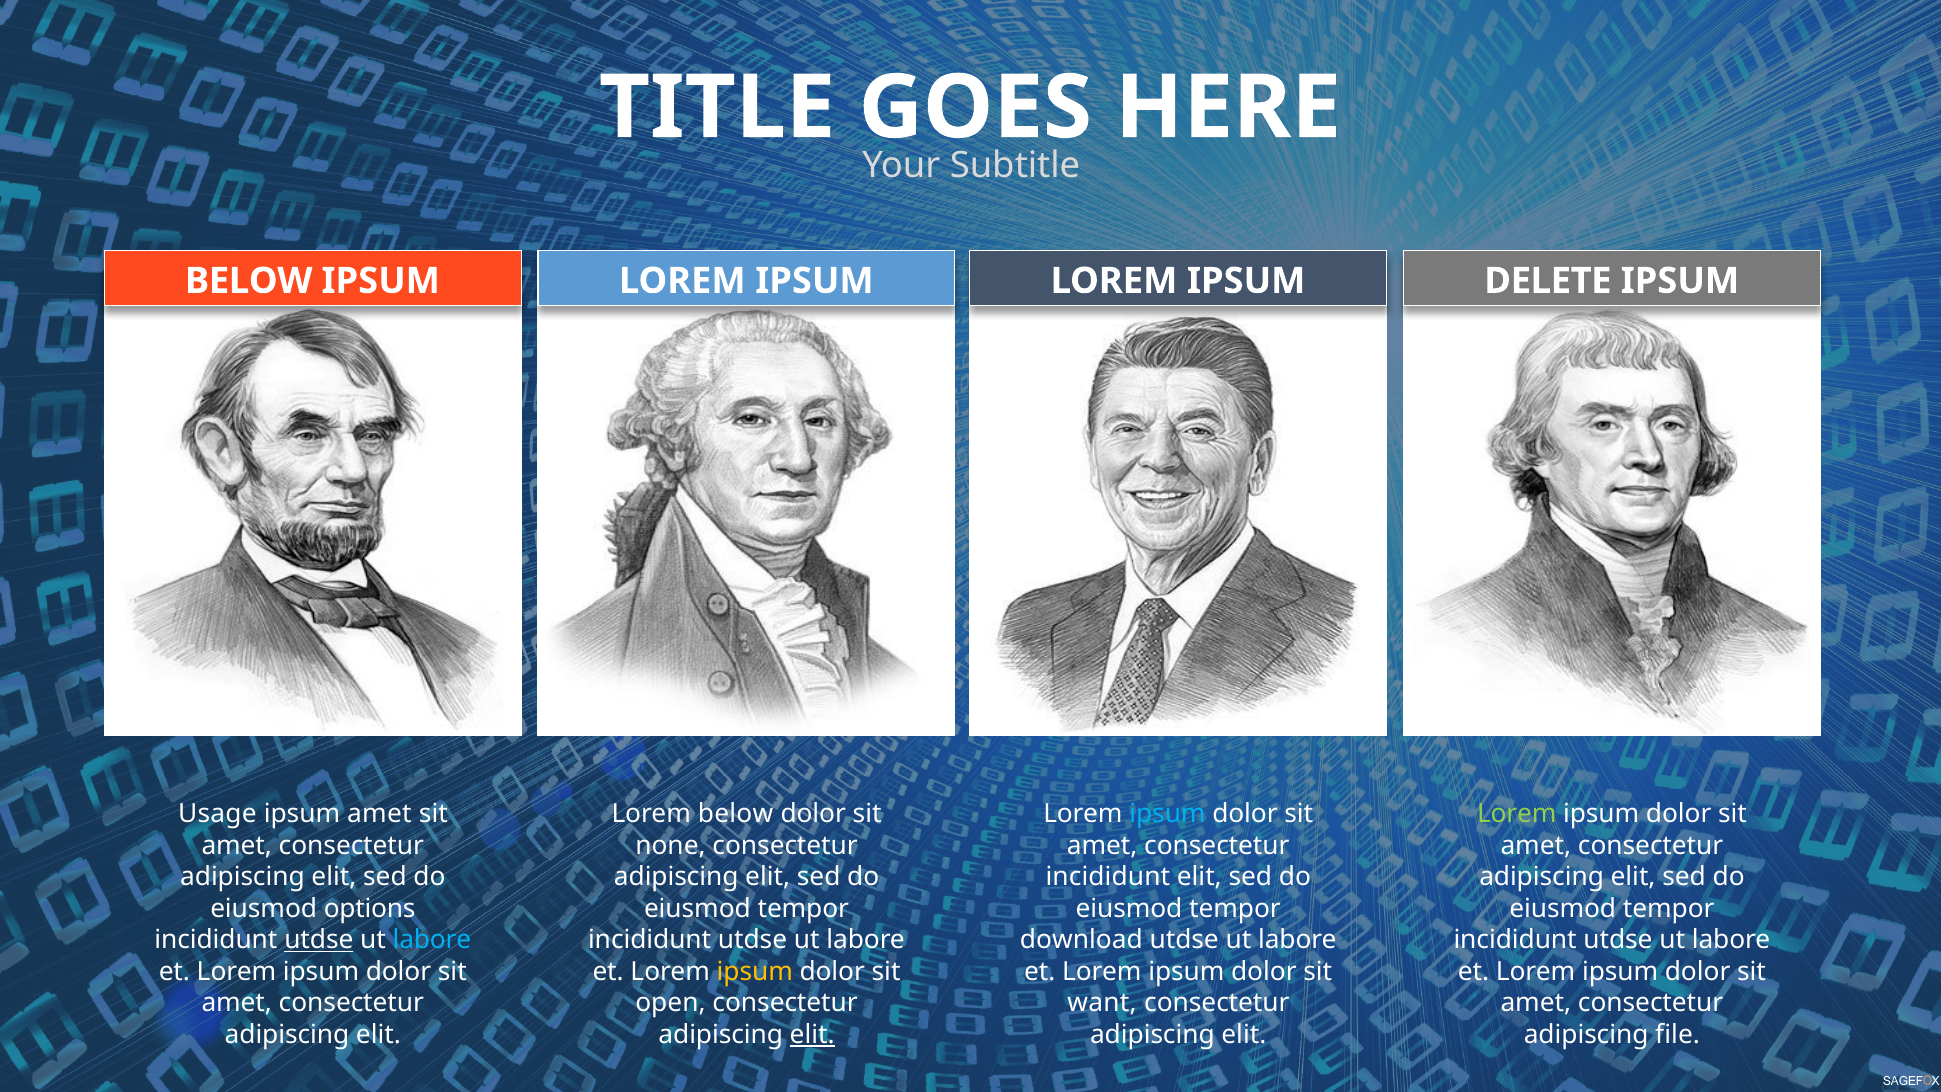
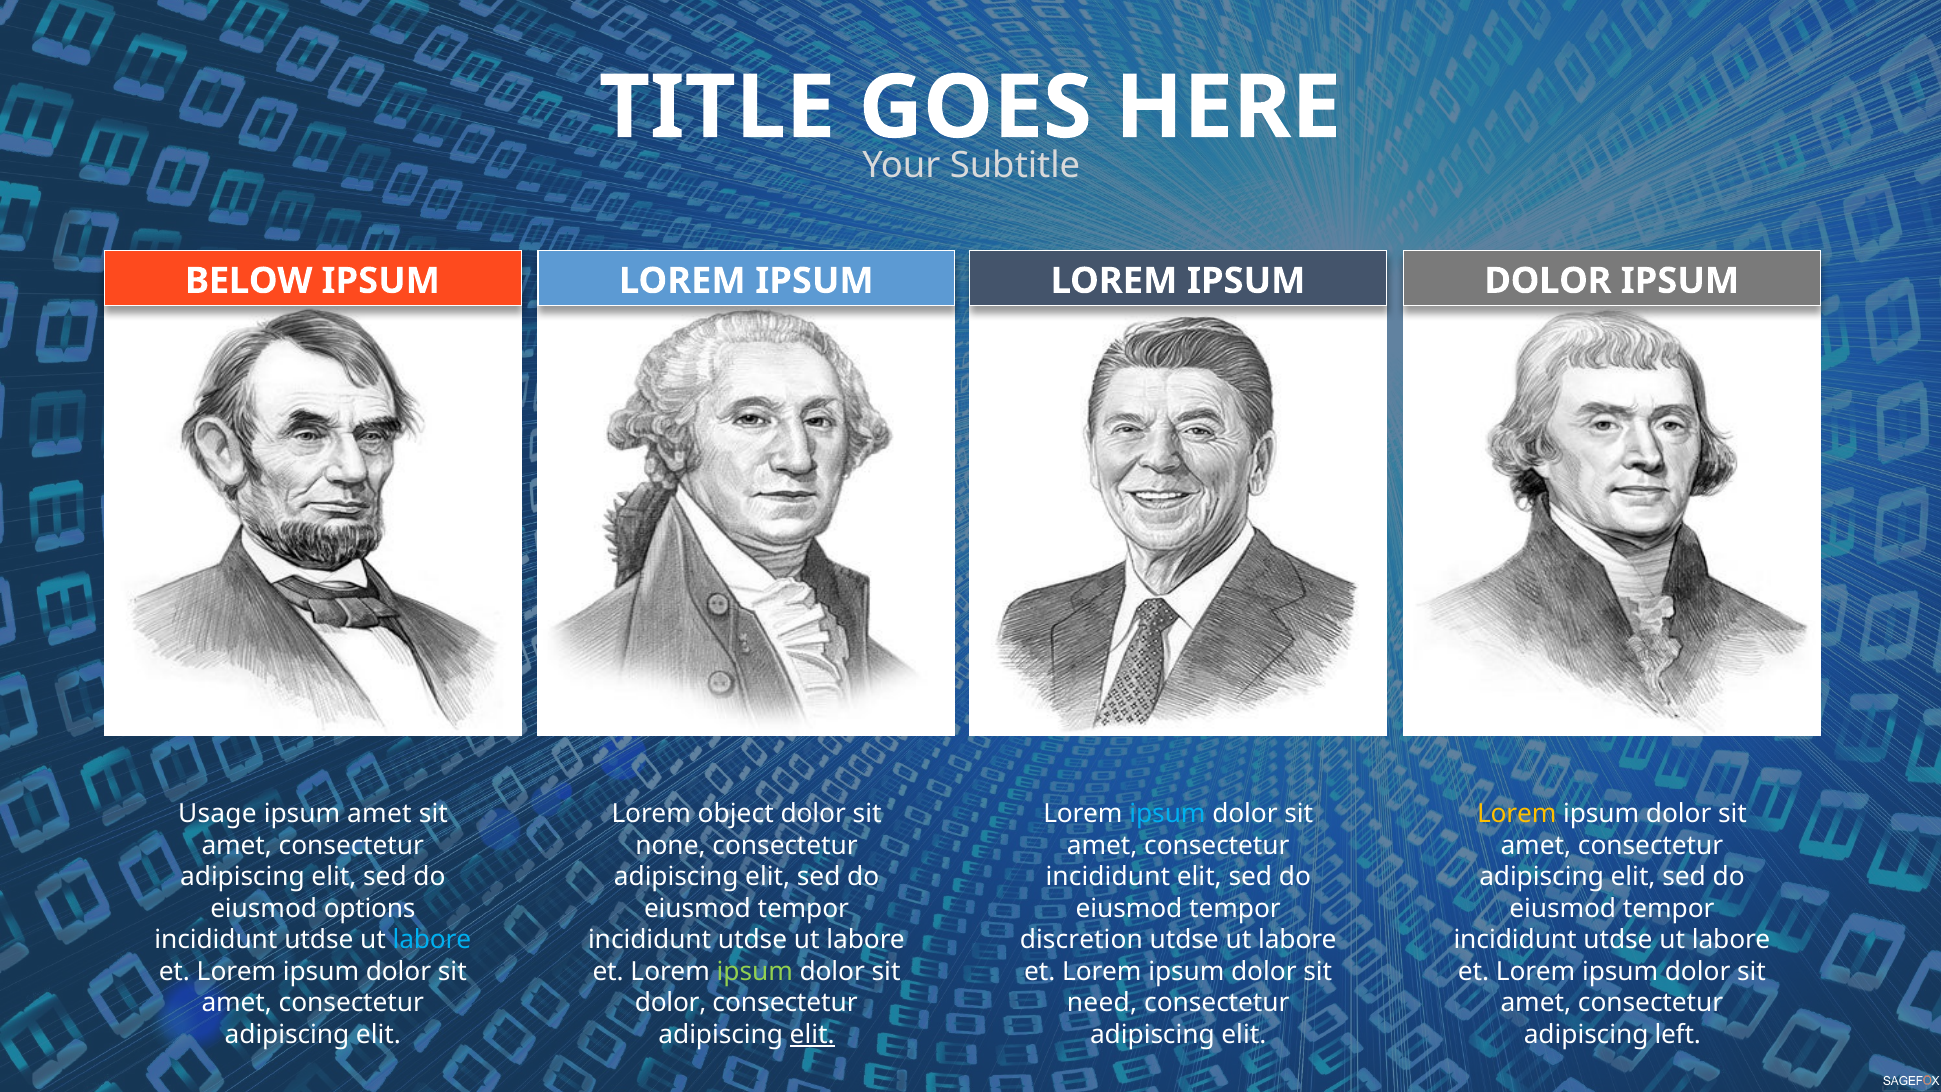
IPSUM LOREM IPSUM DELETE: DELETE -> DOLOR
Lorem below: below -> object
Lorem at (1517, 814) colour: light green -> yellow
utdse at (319, 940) underline: present -> none
download: download -> discretion
ipsum at (755, 972) colour: yellow -> light green
open at (670, 1003): open -> dolor
want: want -> need
file: file -> left
